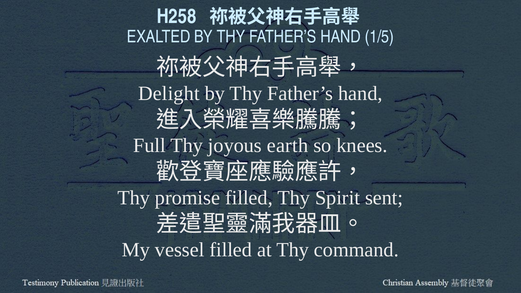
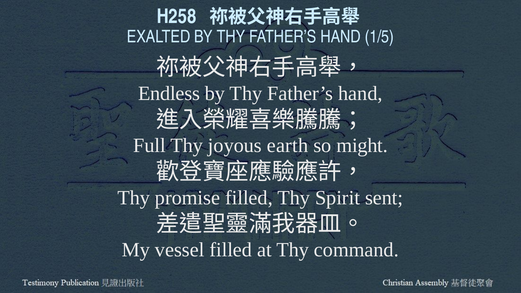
Delight: Delight -> Endless
knees: knees -> might
